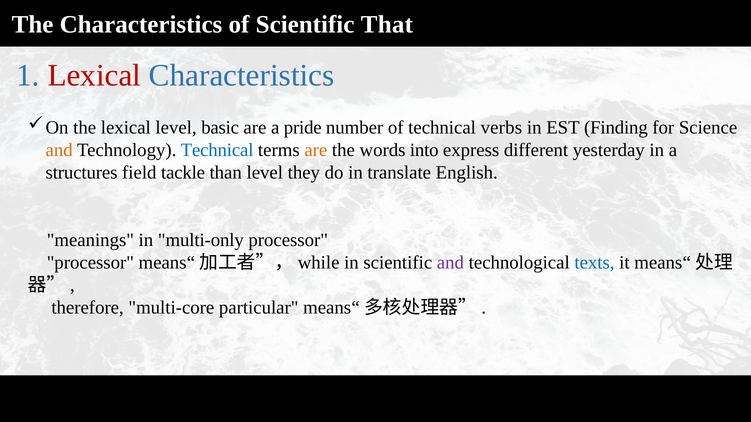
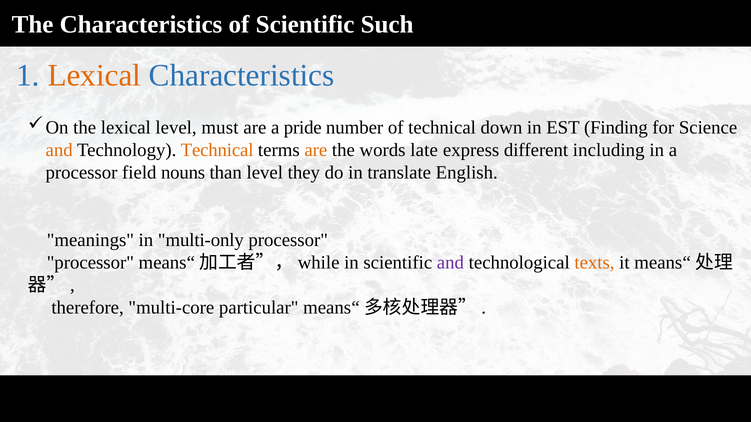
That: That -> Such
Lexical at (94, 75) colour: red -> orange
basic: basic -> must
verbs: verbs -> down
Technical at (217, 150) colour: blue -> orange
into: into -> late
yesterday: yesterday -> including
structures at (82, 173): structures -> processor
tackle: tackle -> nouns
texts colour: blue -> orange
